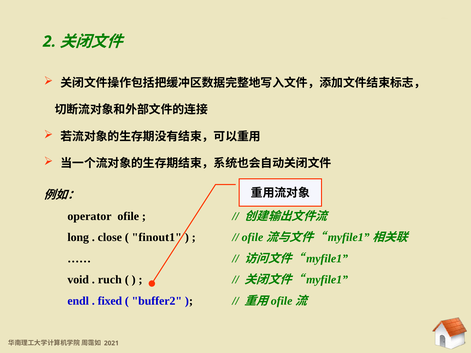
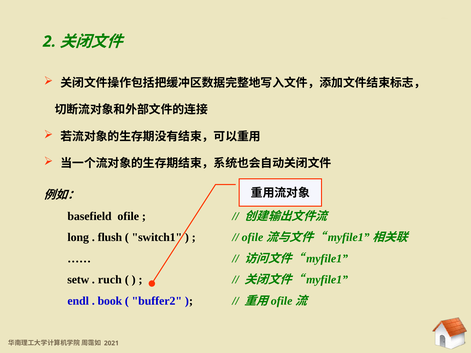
operator: operator -> basefield
close: close -> flush
finout1: finout1 -> switch1
void: void -> setw
fixed: fixed -> book
